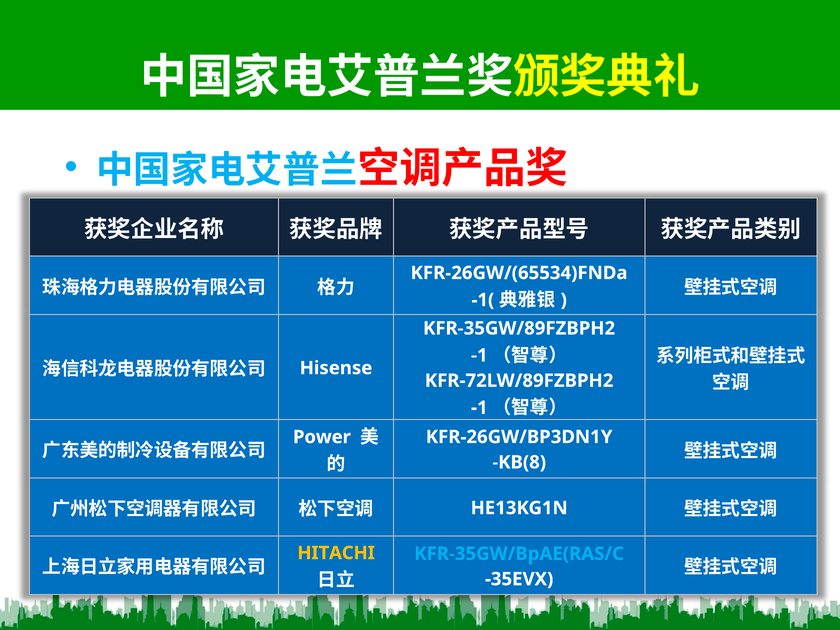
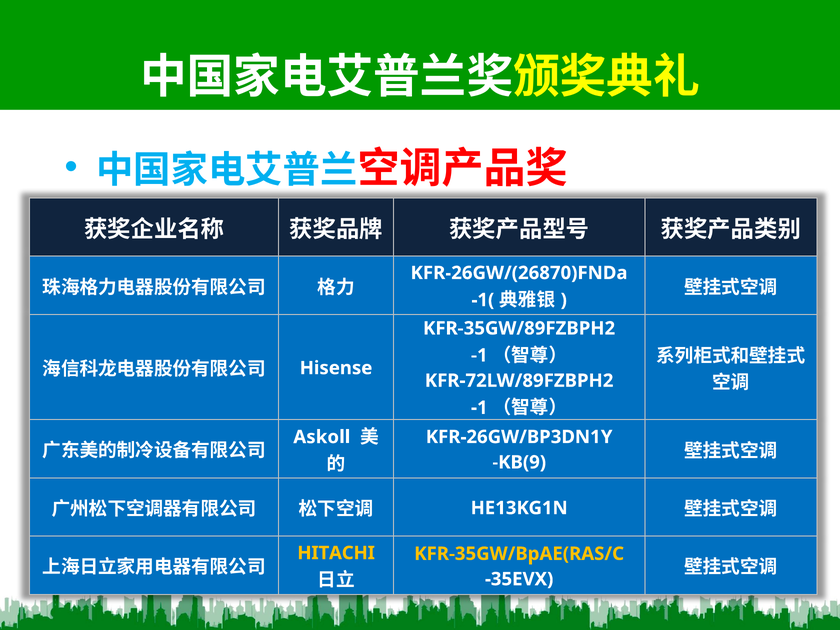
KFR-26GW/(65534)FNDa: KFR-26GW/(65534)FNDa -> KFR-26GW/(26870)FNDa
Power: Power -> Askoll
KB(8: KB(8 -> KB(9
KFR-35GW/BpAE(RAS/C colour: light blue -> yellow
